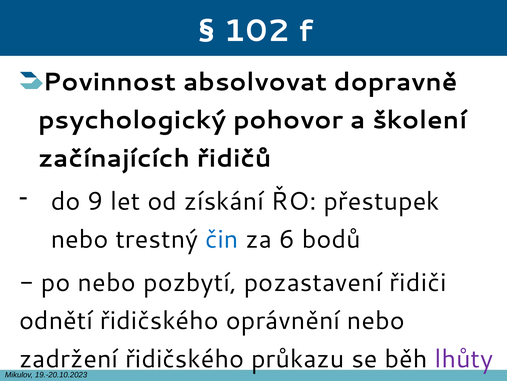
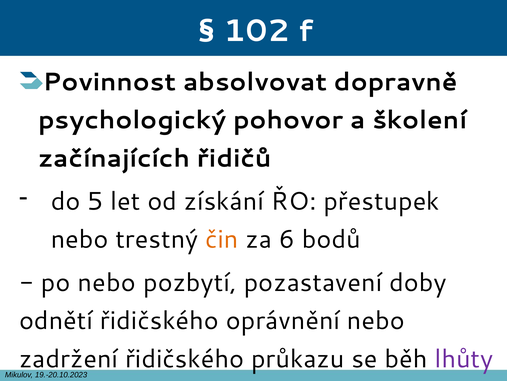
9: 9 -> 5
čin colour: blue -> orange
řidiči: řidiči -> doby
